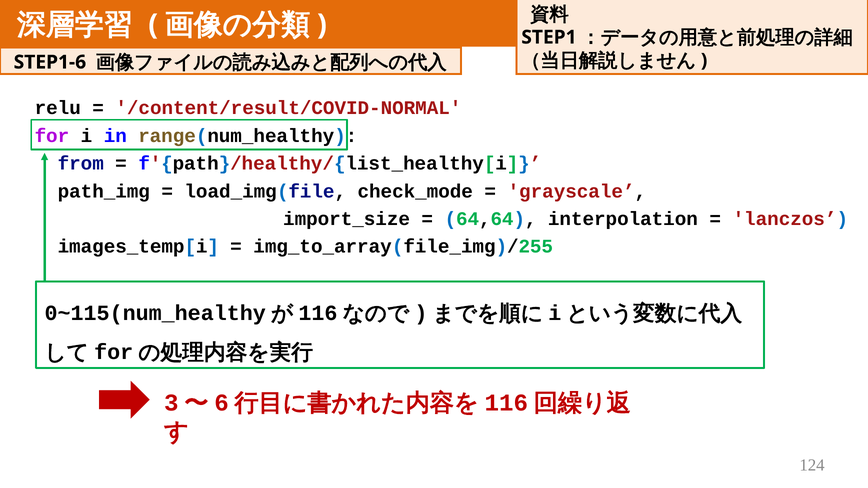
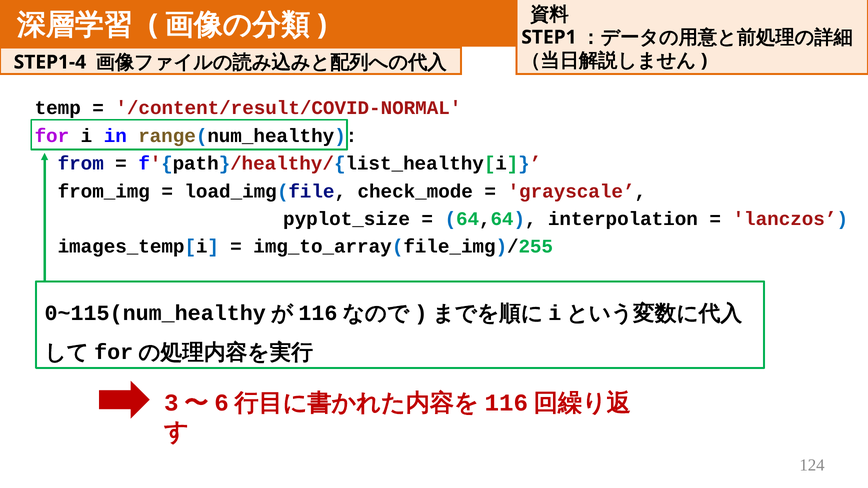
STEP1-6: STEP1-6 -> STEP1-4
relu: relu -> temp
path_img: path_img -> from_img
import_size: import_size -> pyplot_size
